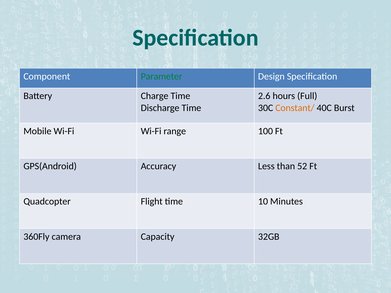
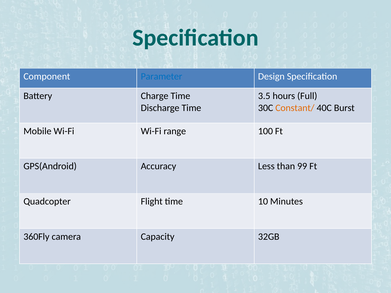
Parameter colour: green -> blue
2.6: 2.6 -> 3.5
52: 52 -> 99
